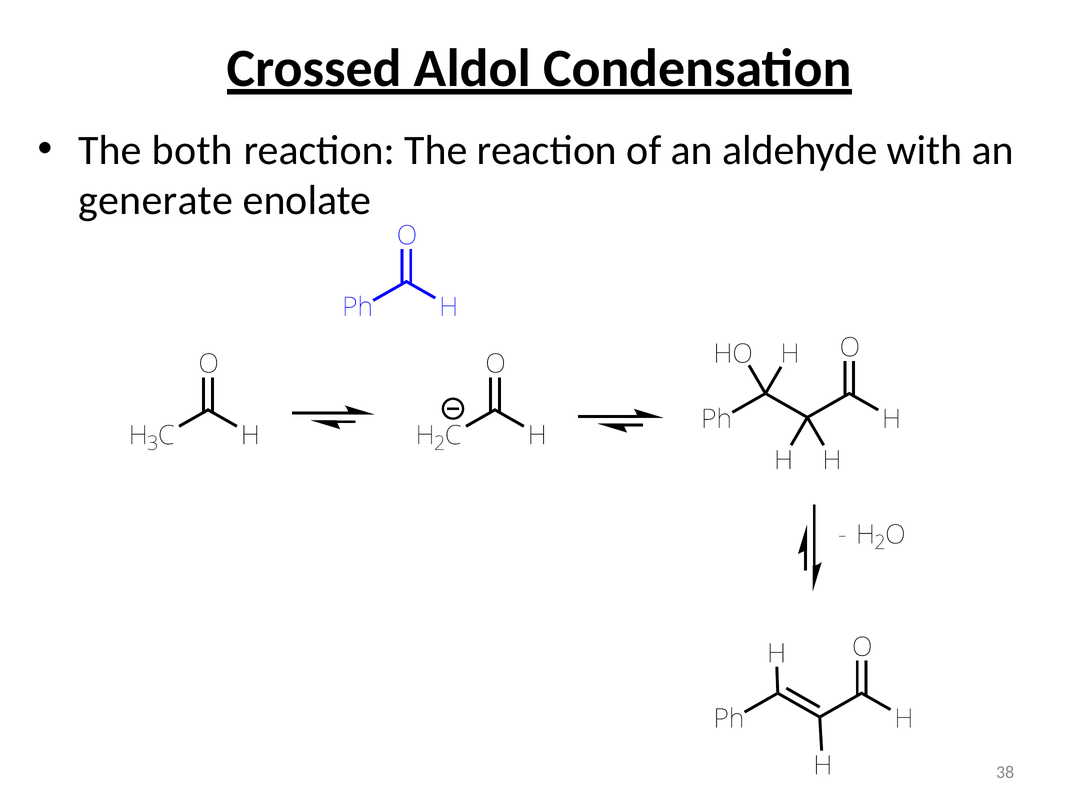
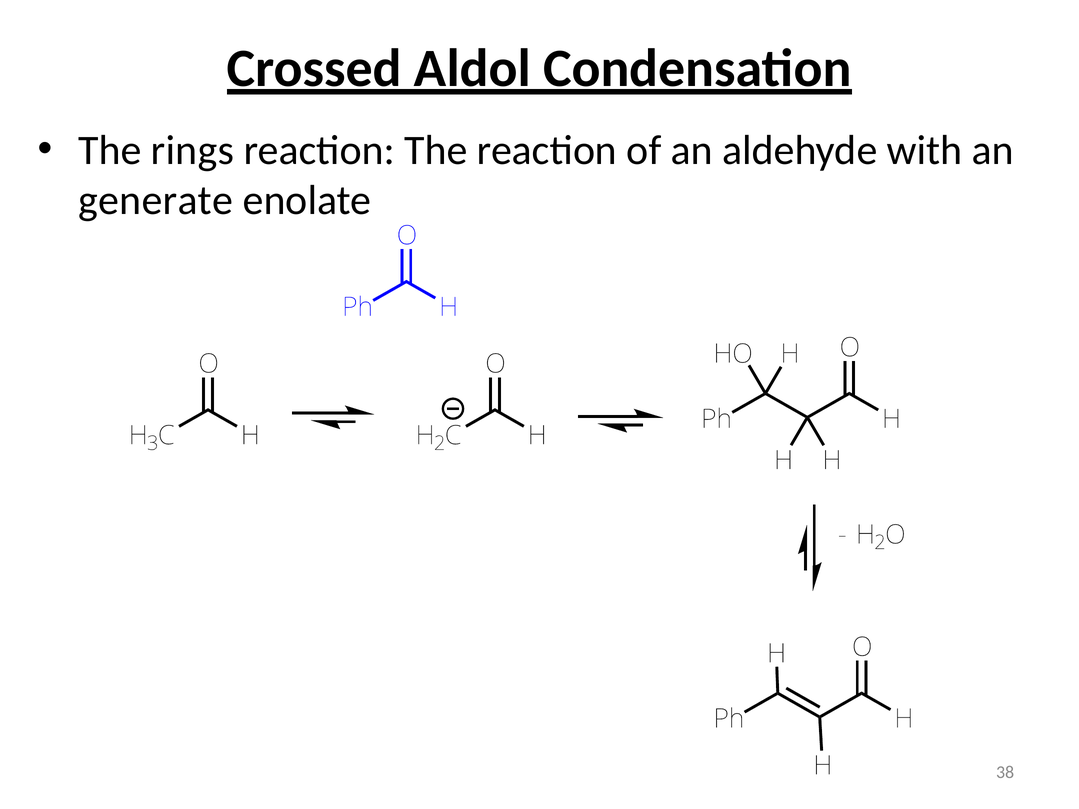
both: both -> rings
